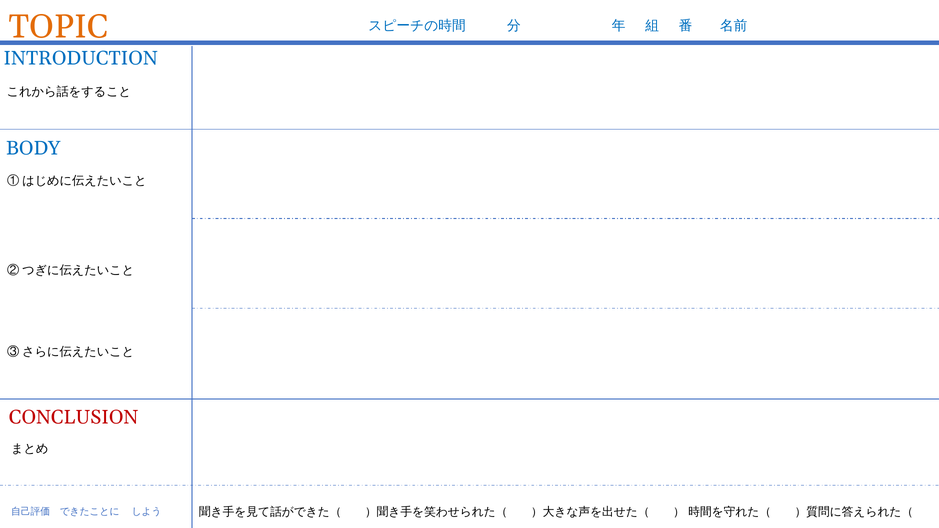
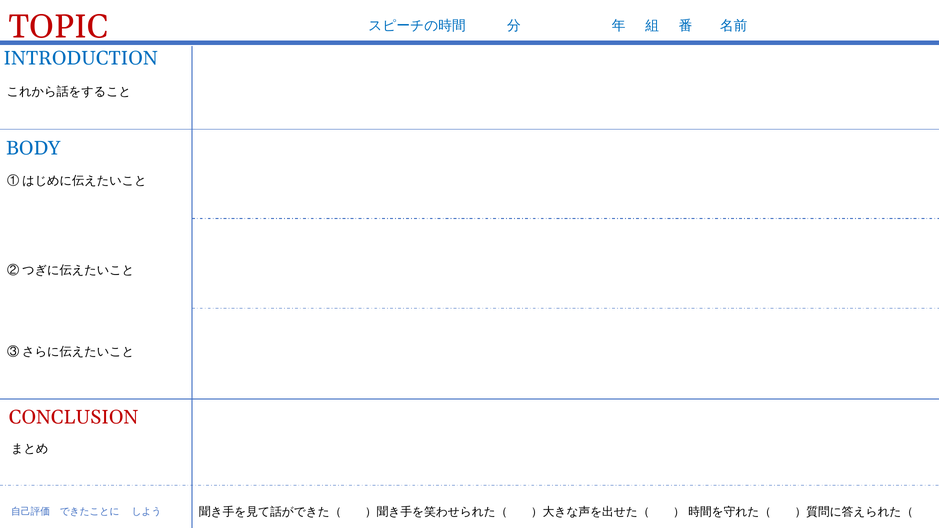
TOPIC colour: orange -> red
